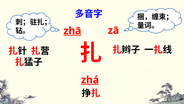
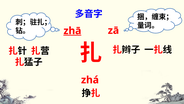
zhá underline: present -> none
